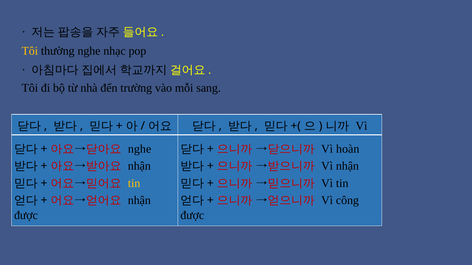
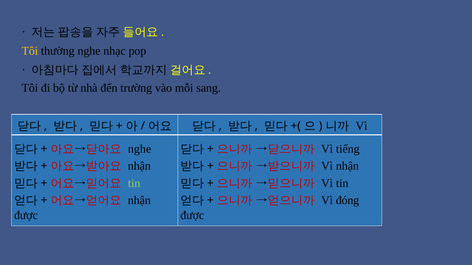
hoàn: hoàn -> tiếng
tin at (134, 184) colour: yellow -> light green
công: công -> đóng
